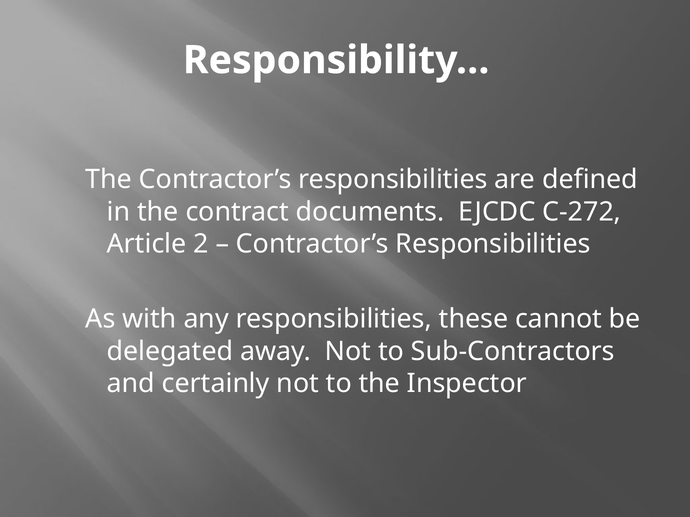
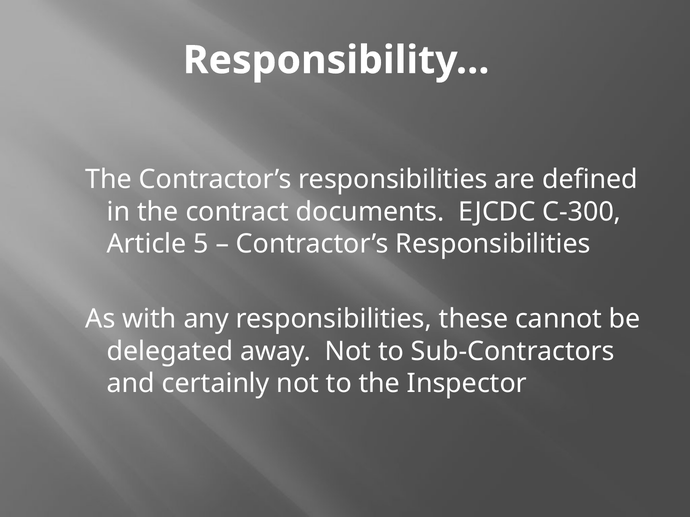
C-272: C-272 -> C-300
2: 2 -> 5
